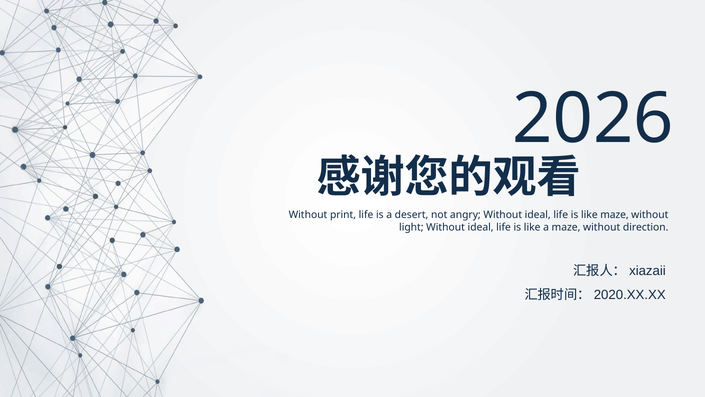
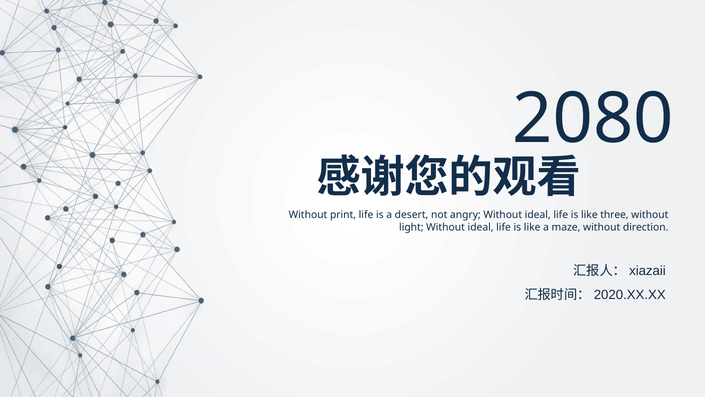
2026: 2026 -> 2080
like maze: maze -> three
